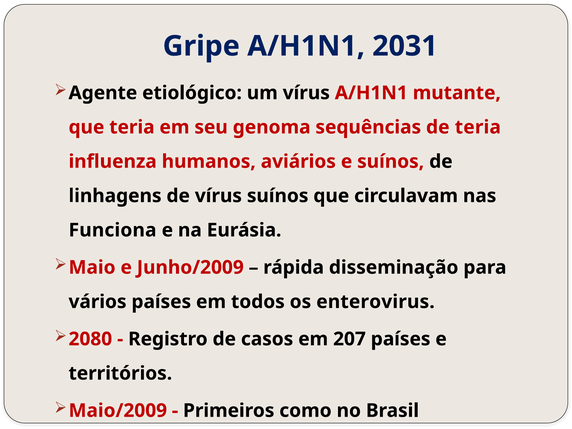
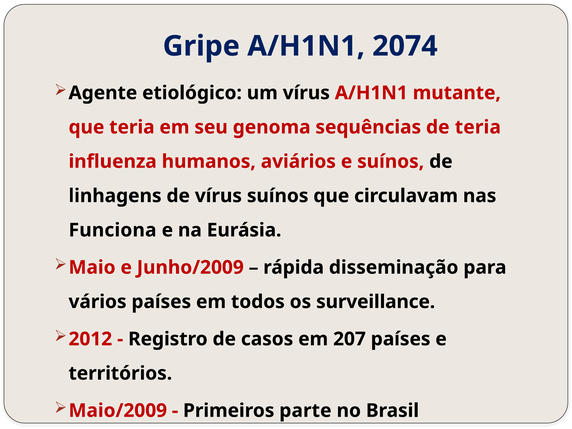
2031: 2031 -> 2074
enterovirus: enterovirus -> surveillance
2080: 2080 -> 2012
como: como -> parte
